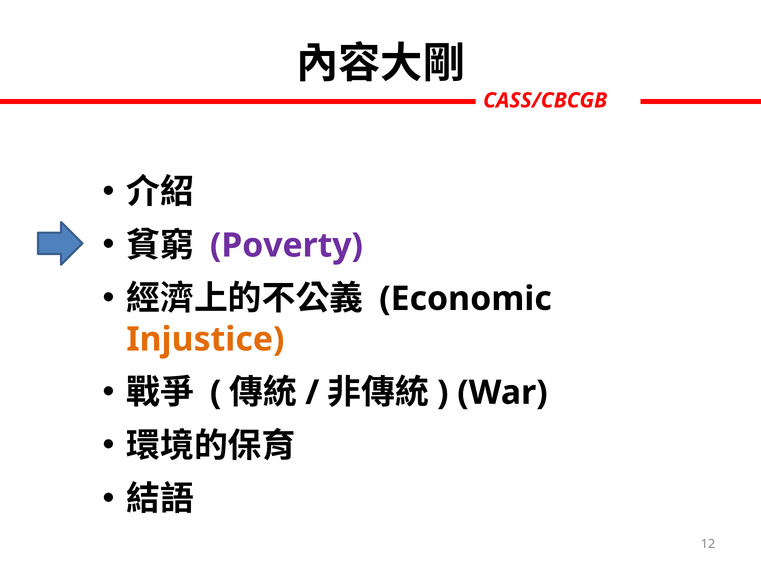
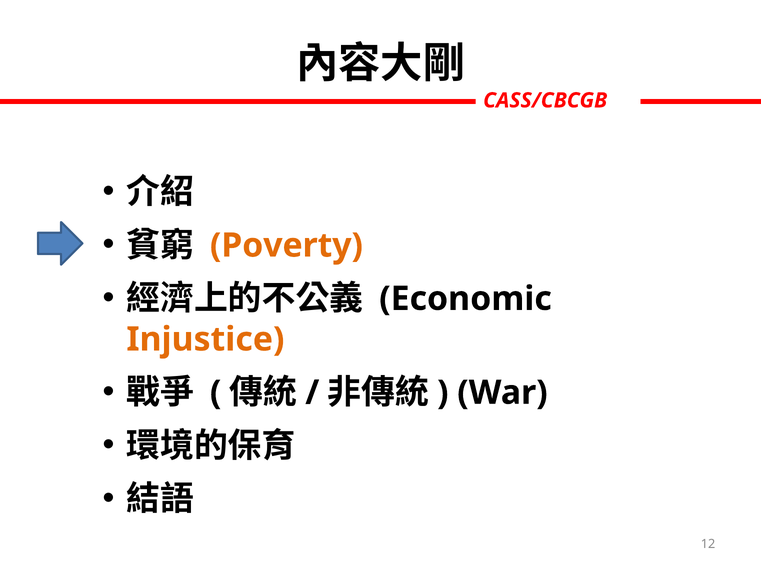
Poverty colour: purple -> orange
